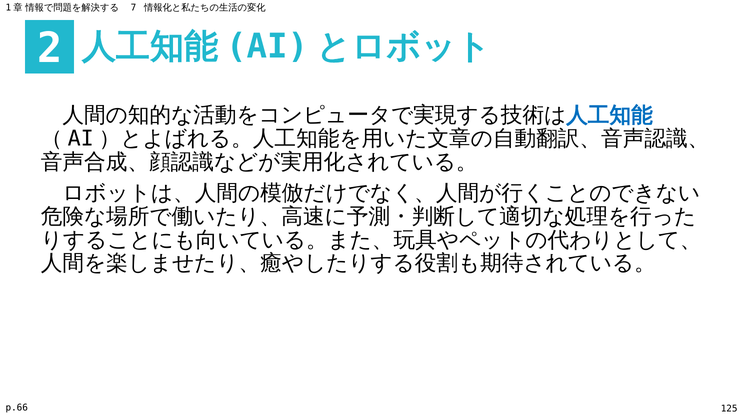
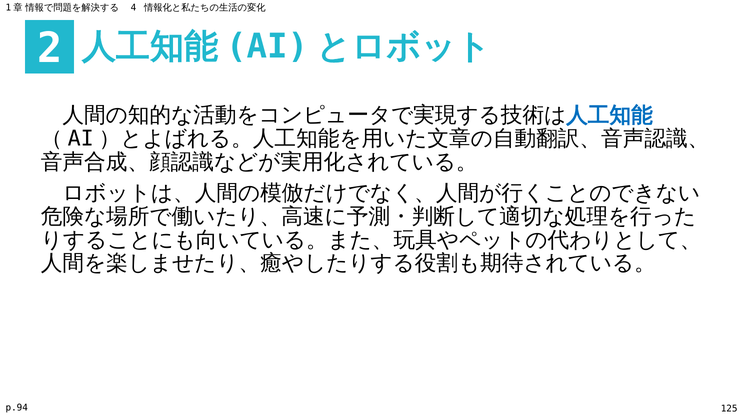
7: 7 -> 4
p.66: p.66 -> p.94
